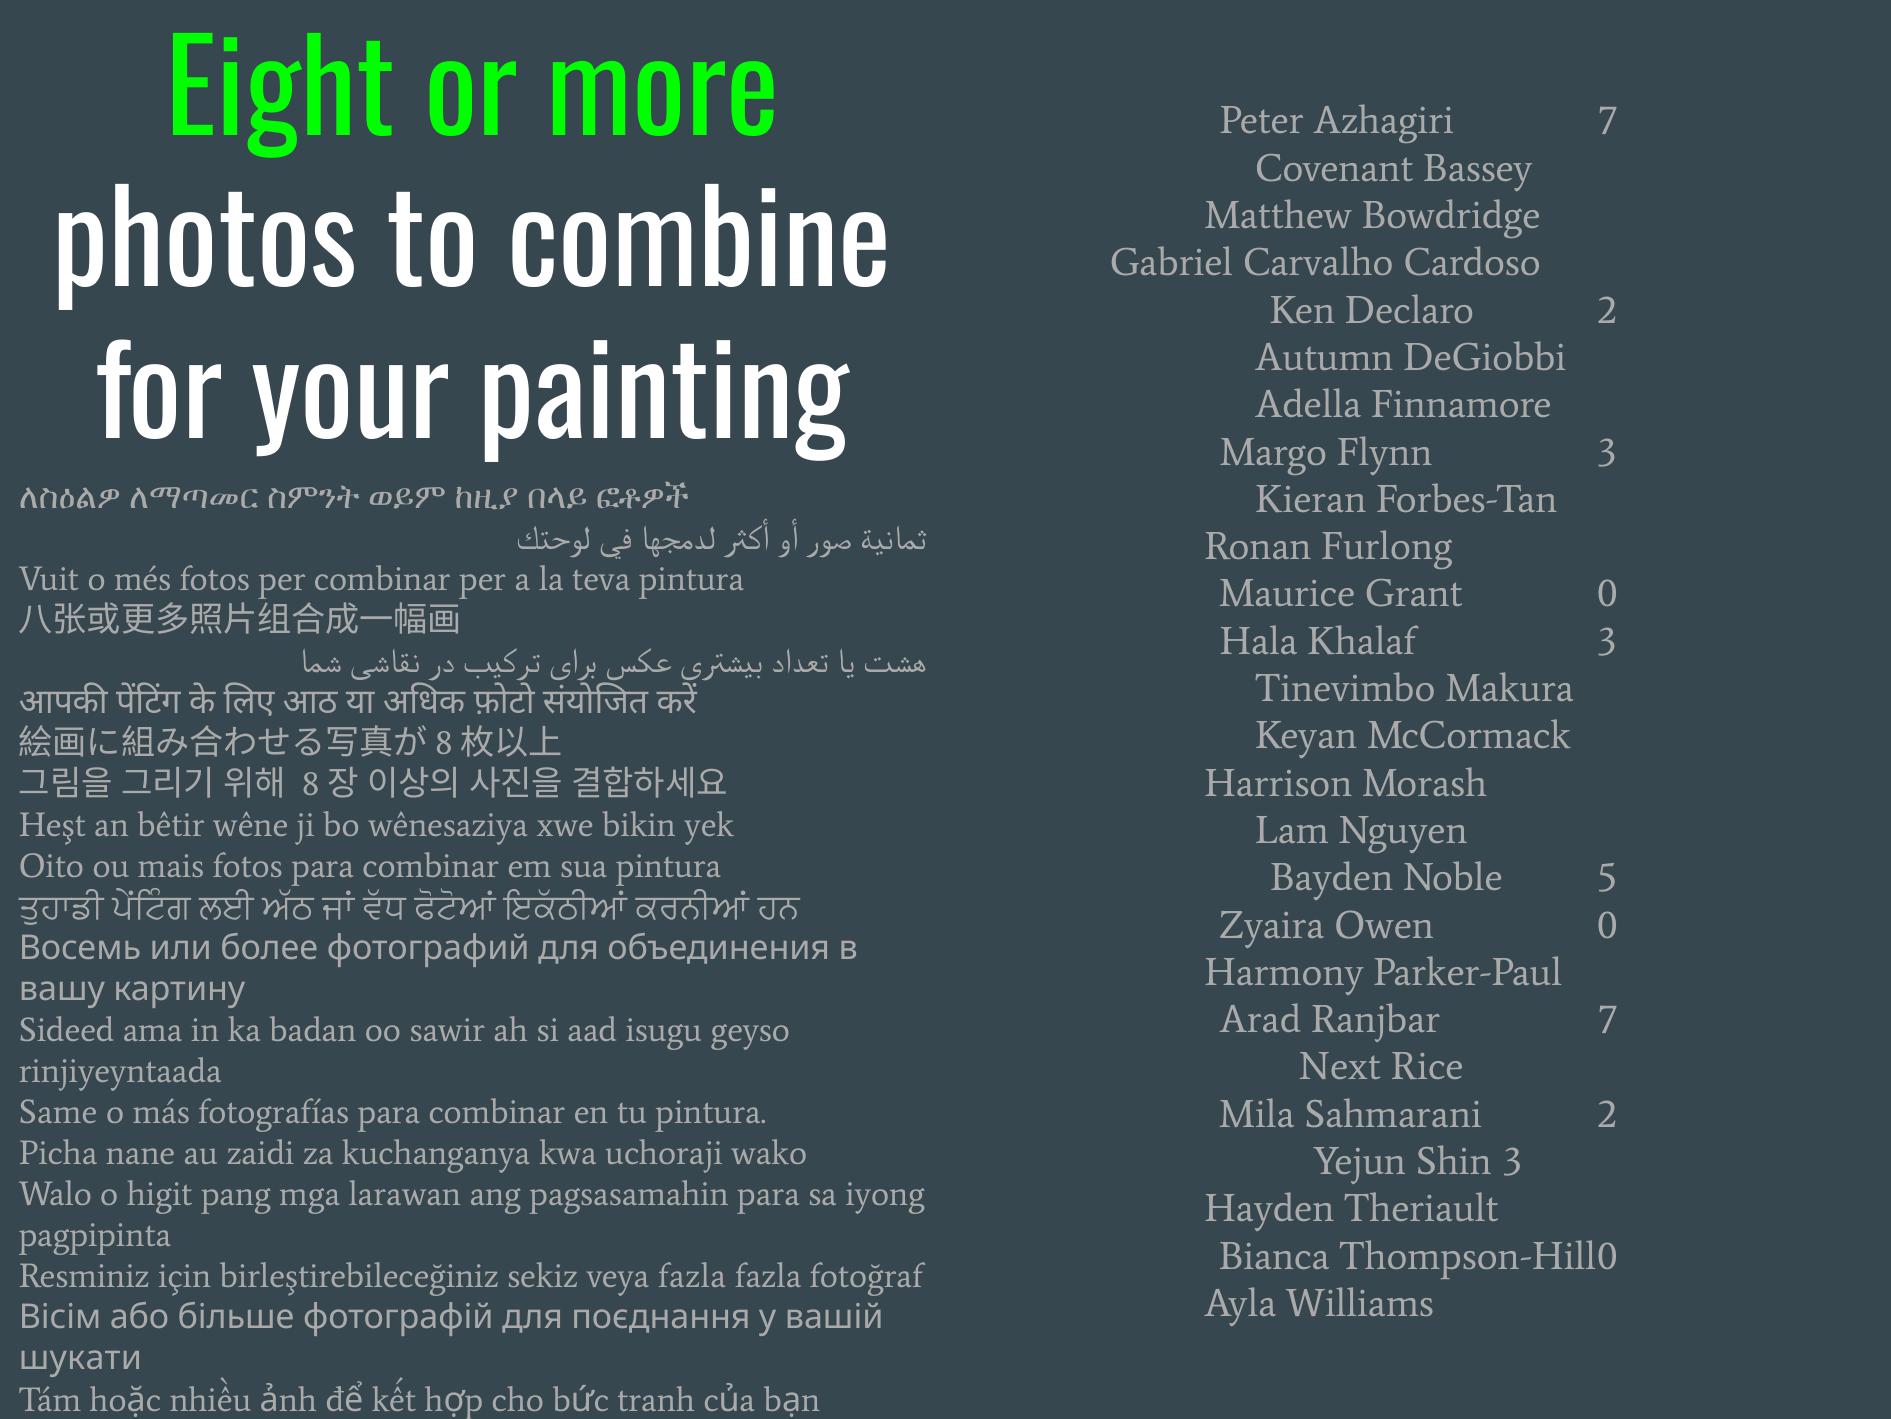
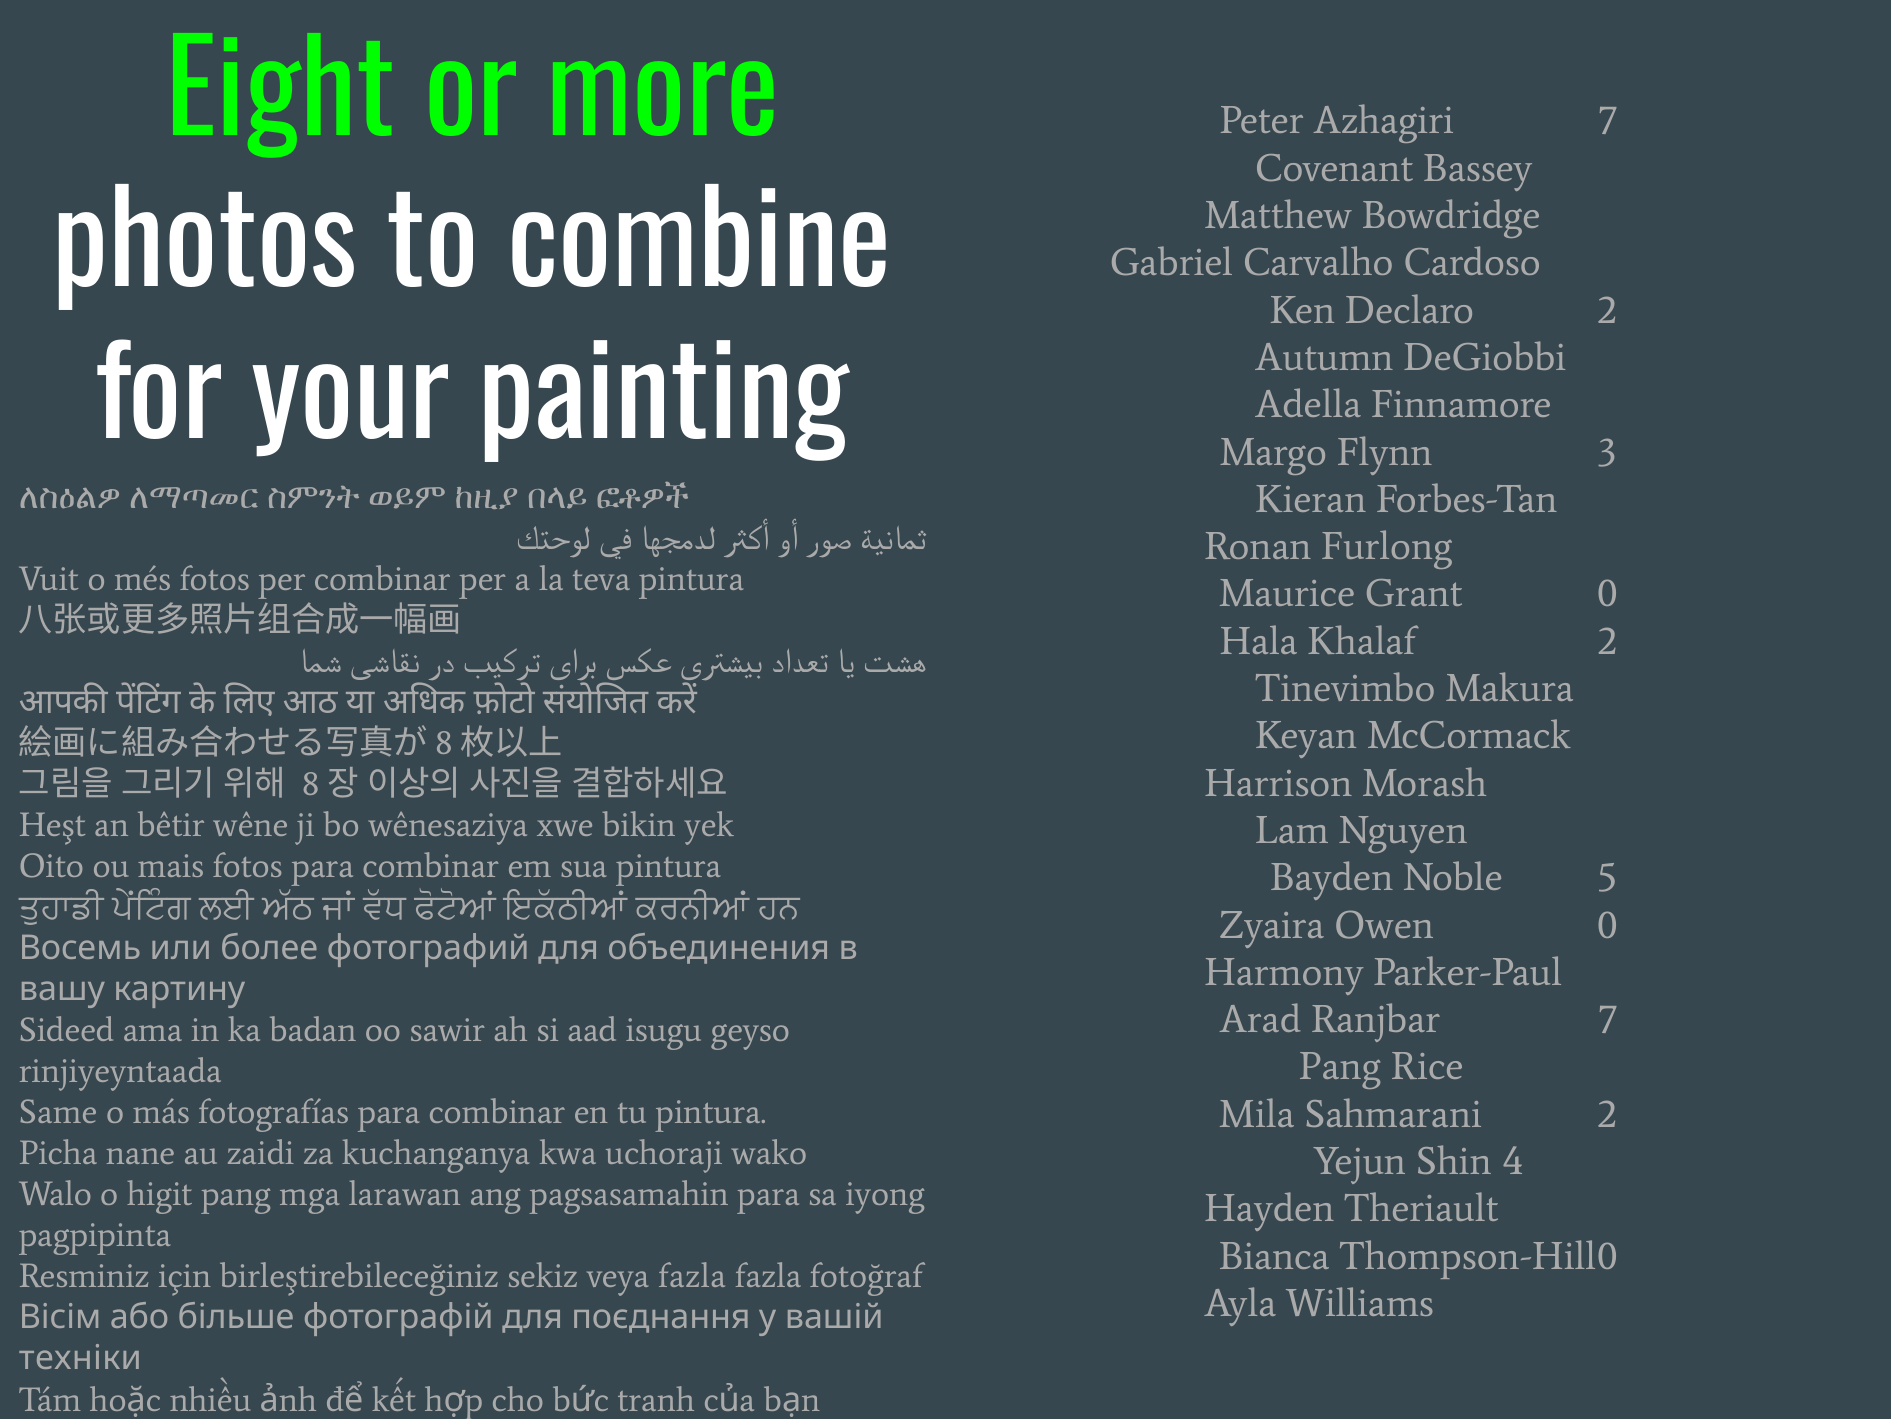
Khalaf 3: 3 -> 2
Next at (1340, 1066): Next -> Pang
Shin 3: 3 -> 4
шукати: шукати -> техніки
